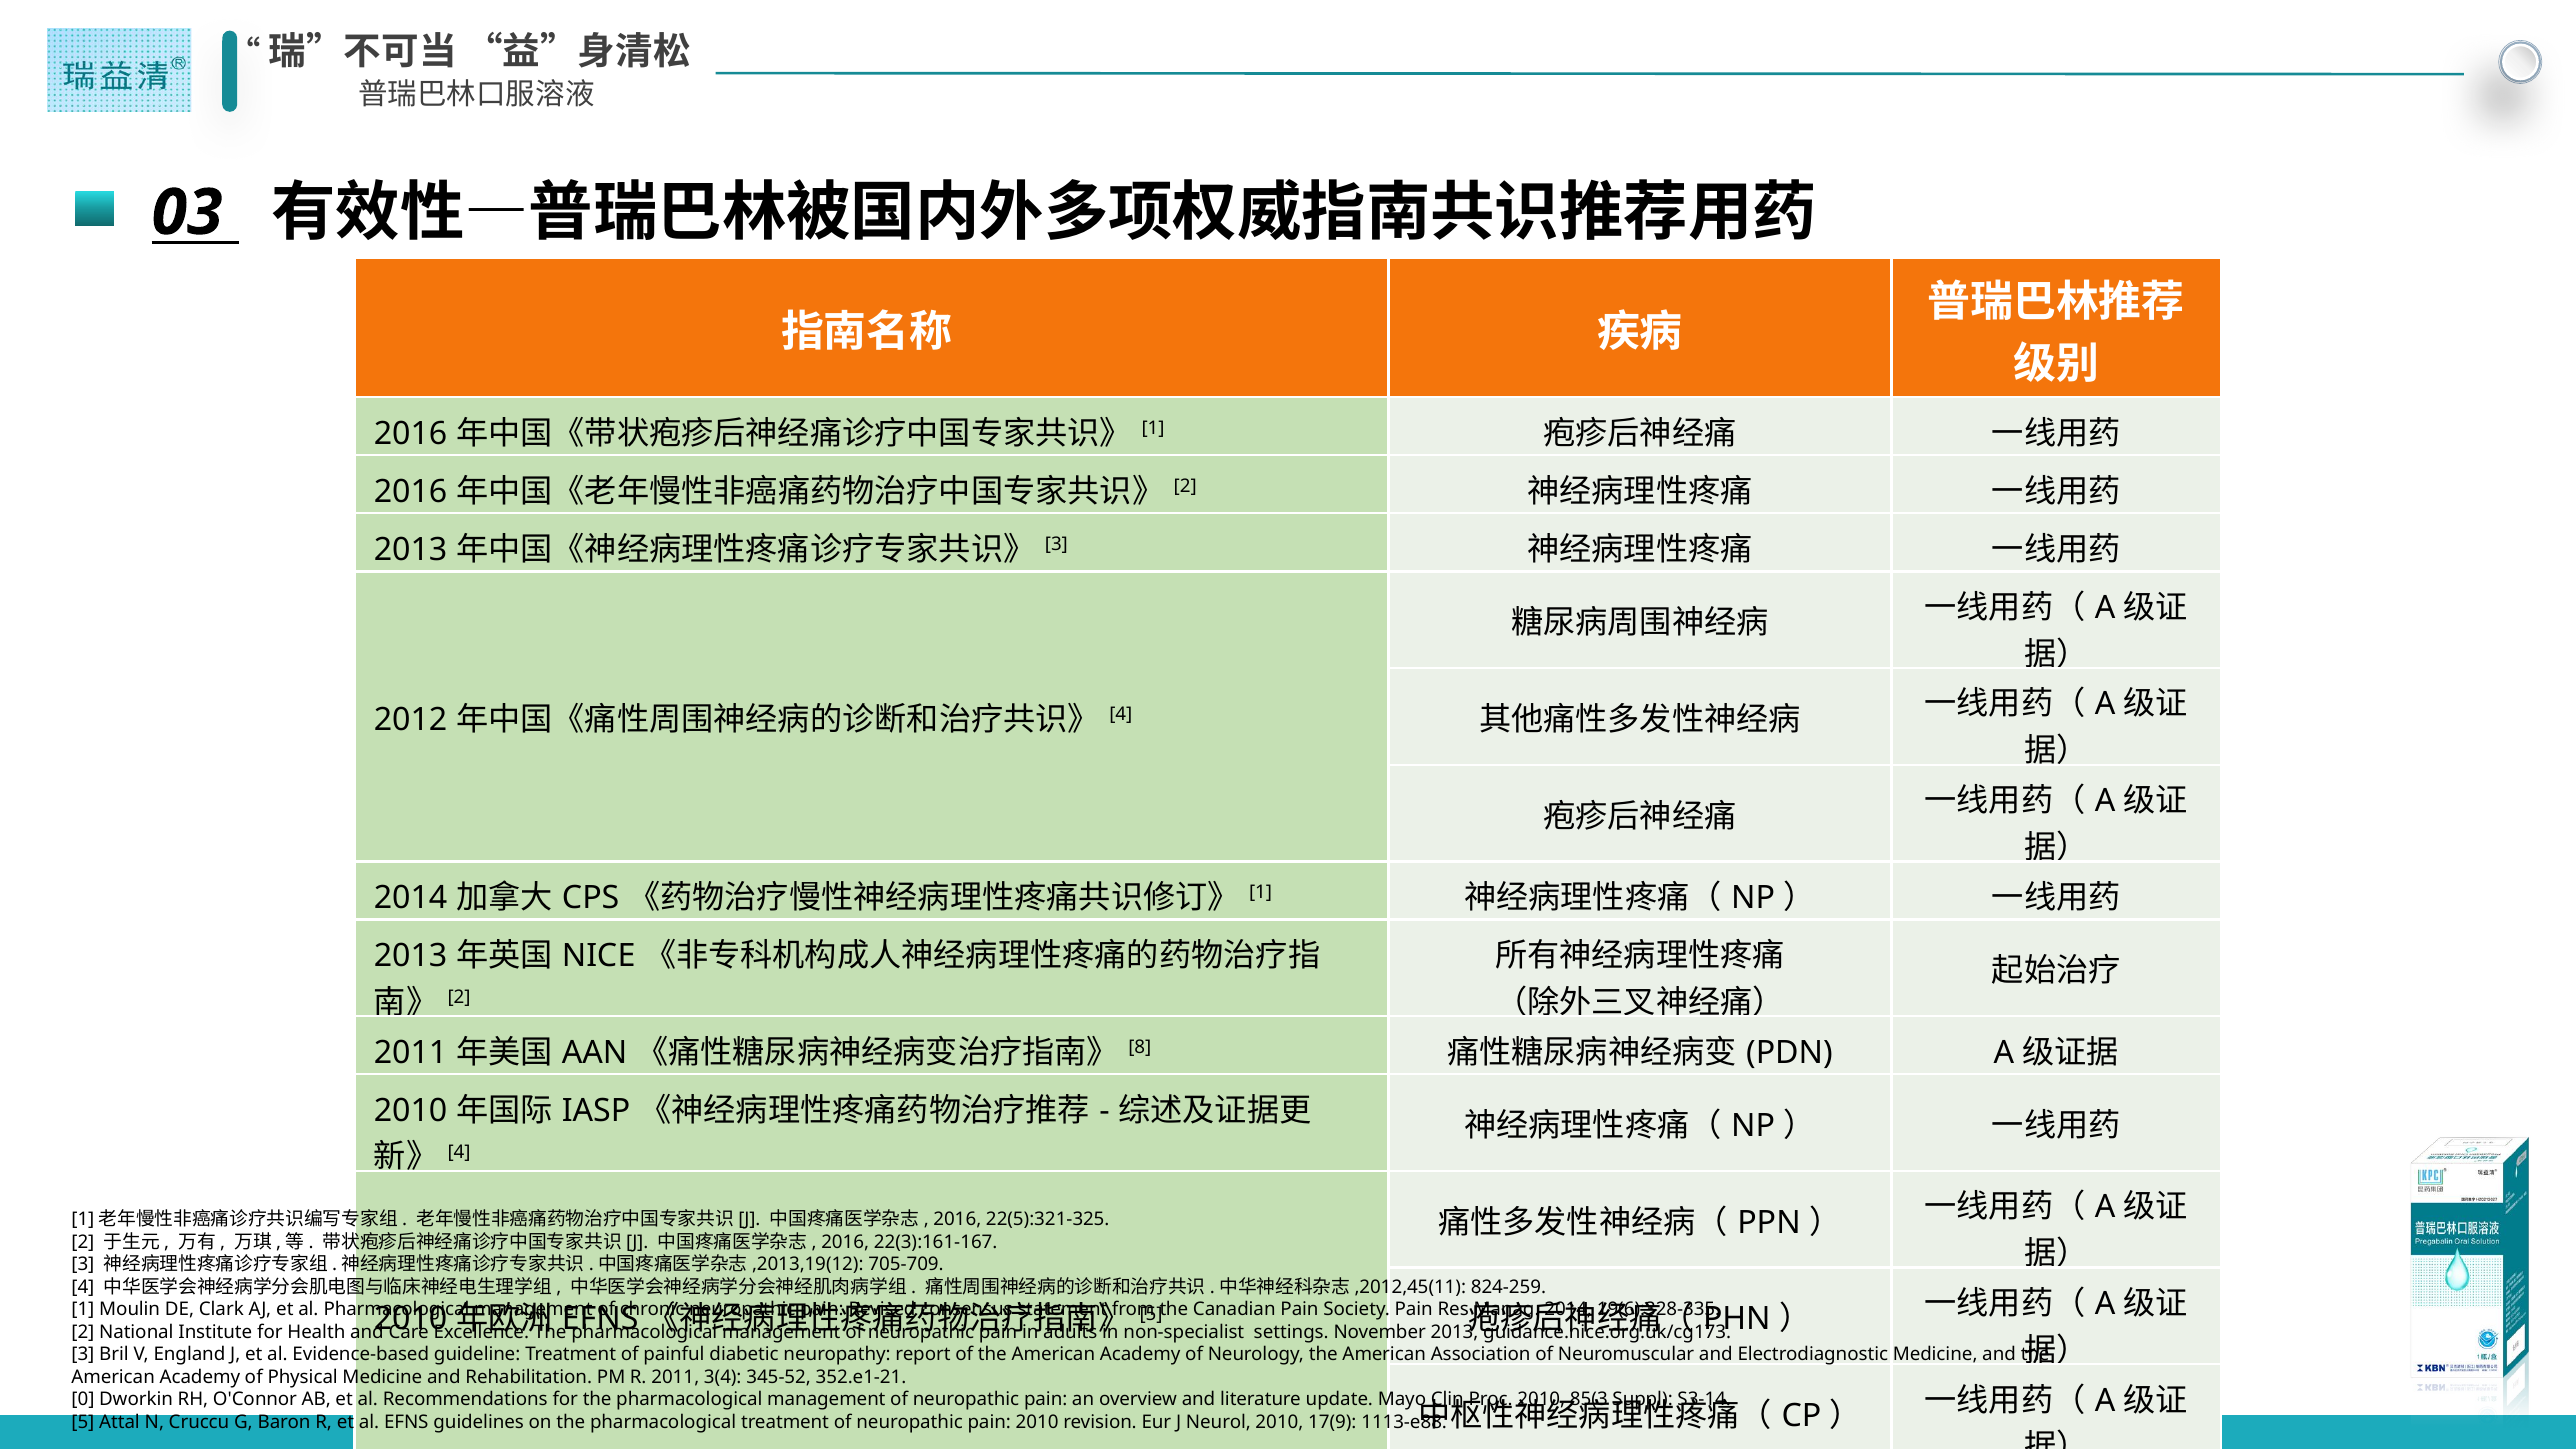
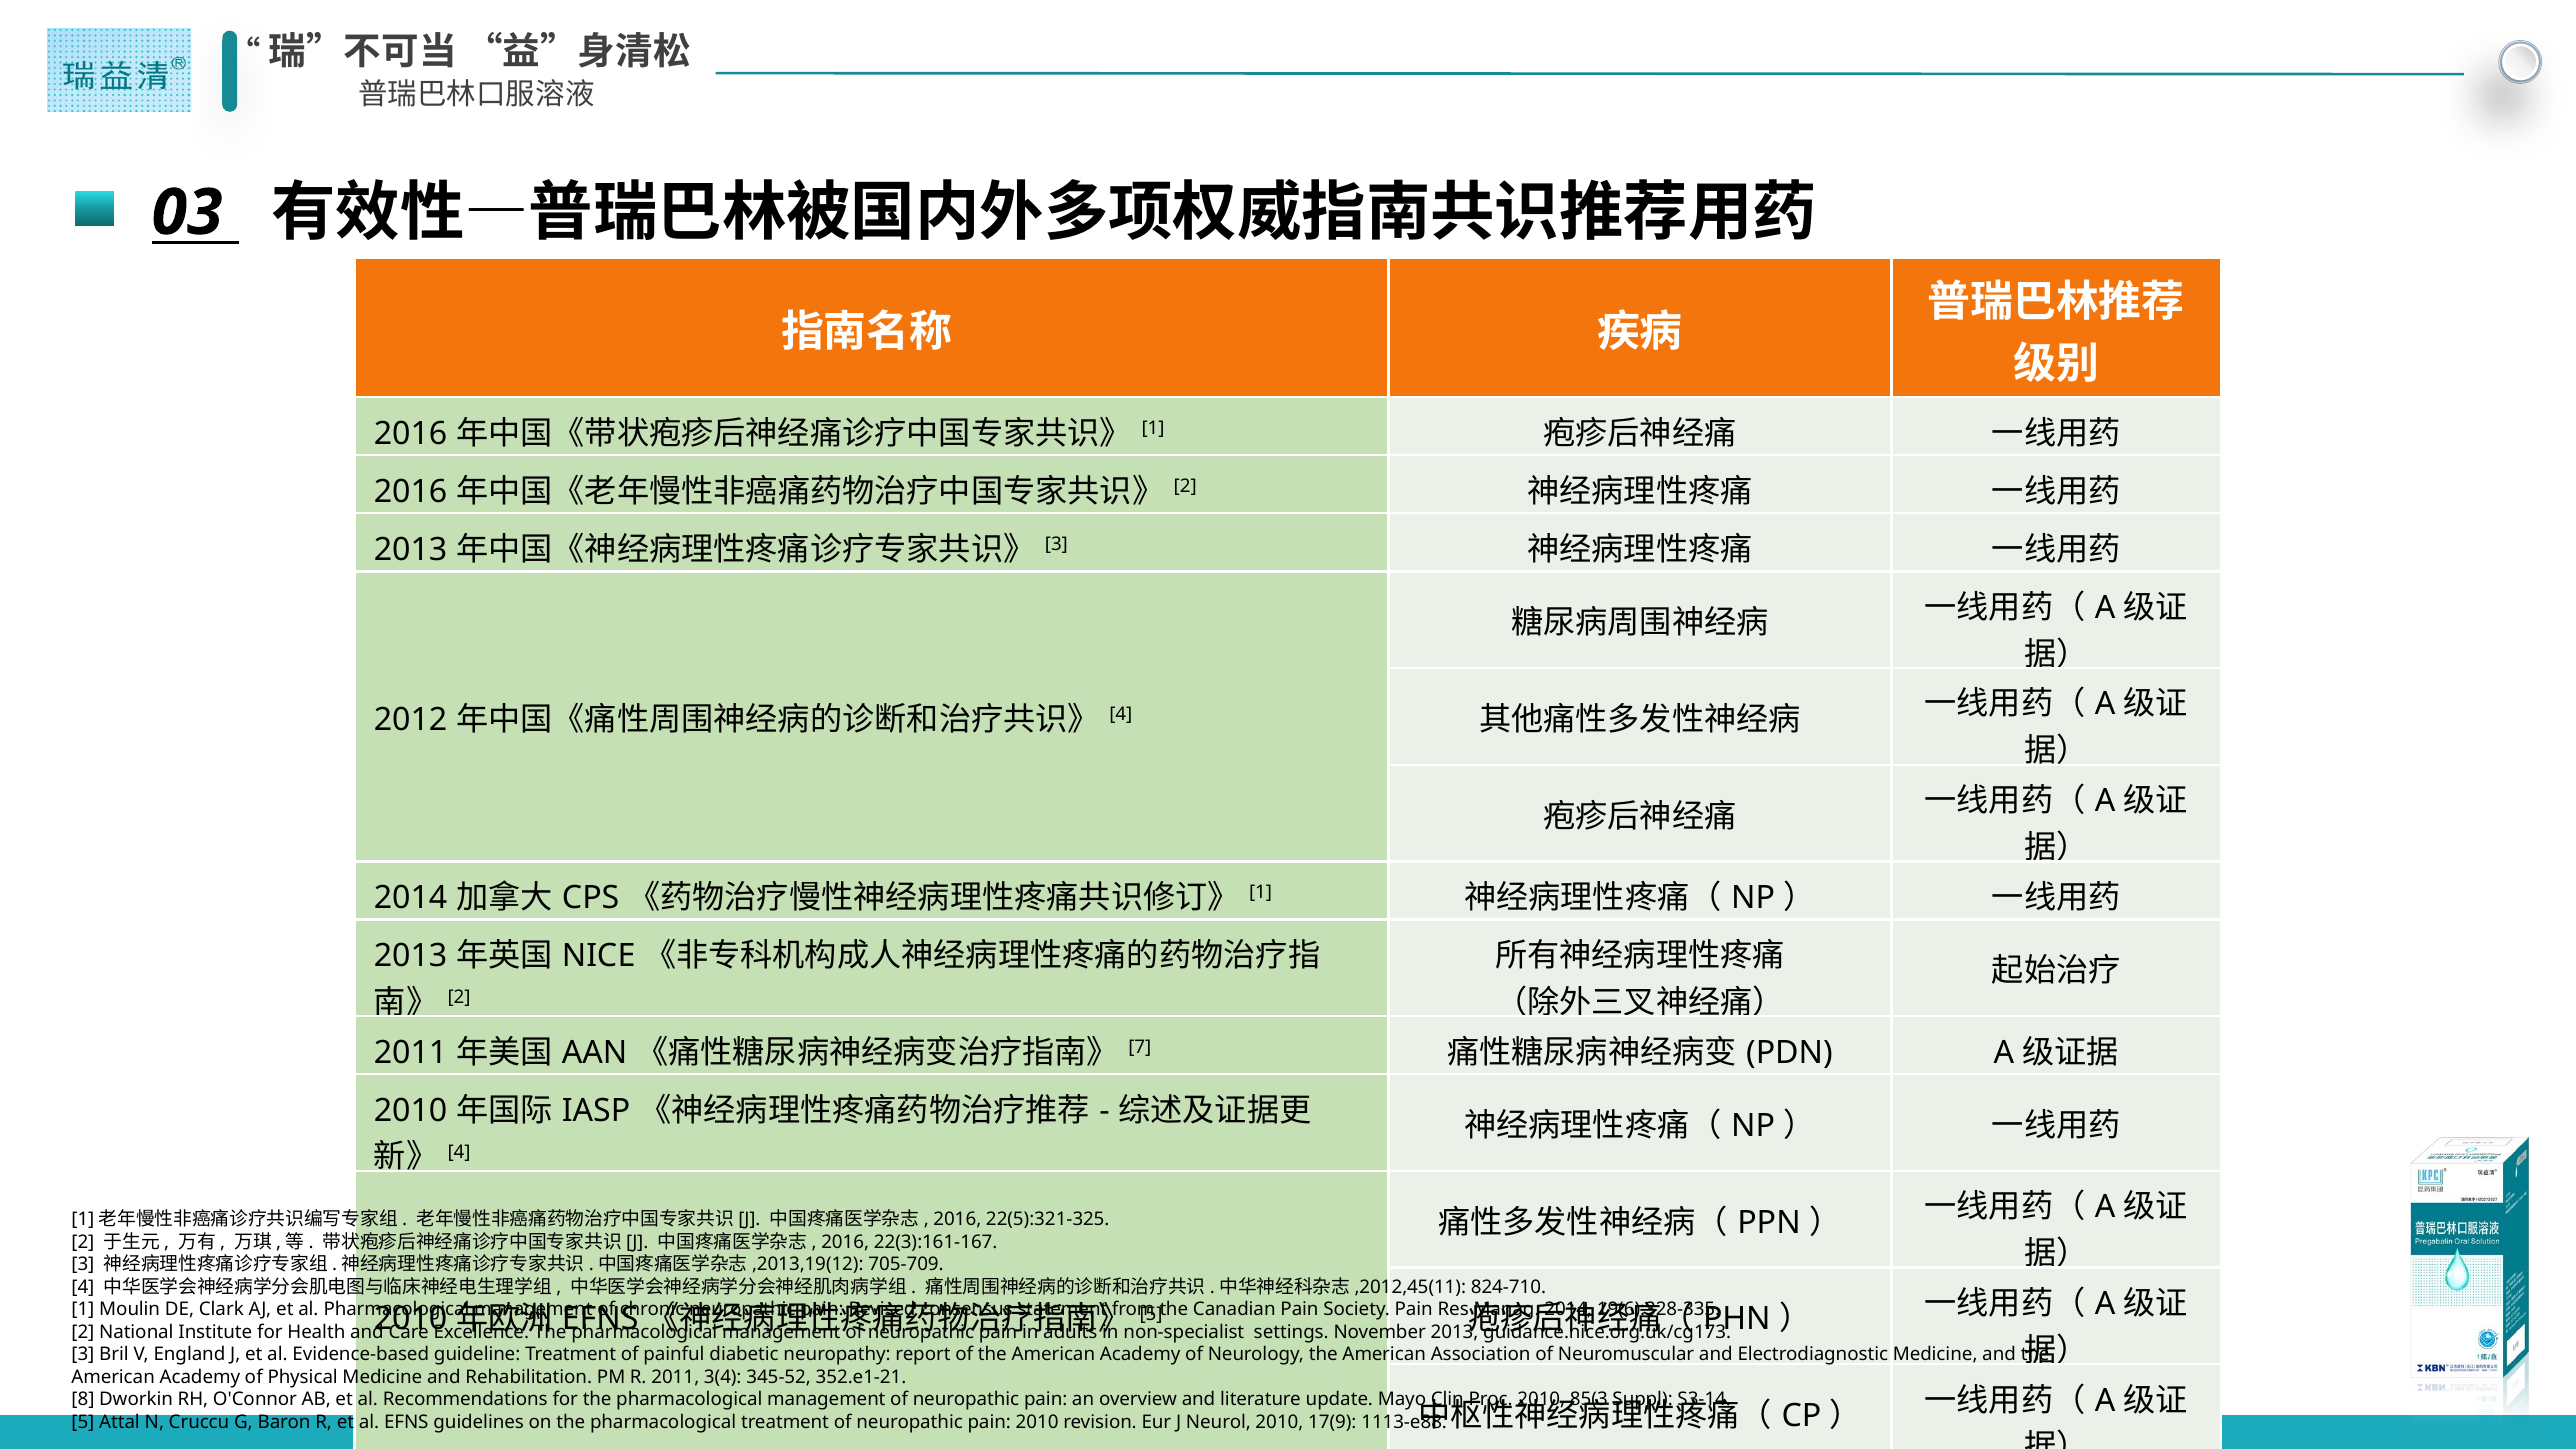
8: 8 -> 7
824-259: 824-259 -> 824-710
0: 0 -> 8
